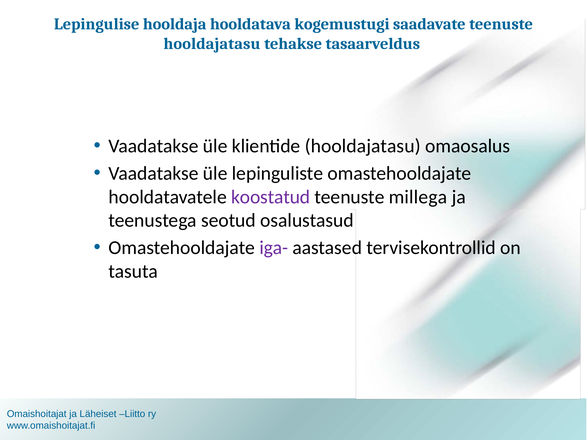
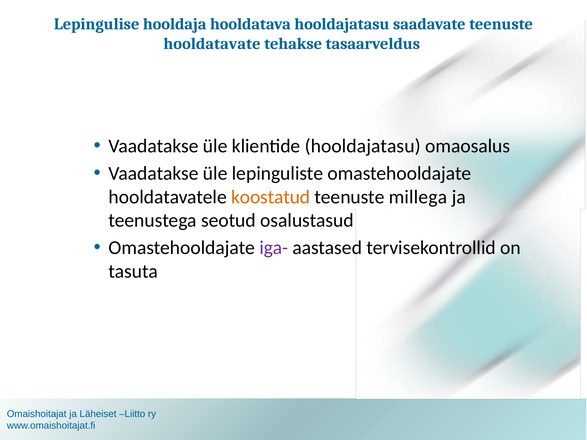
hooldatava kogemustugi: kogemustugi -> hooldajatasu
hooldajatasu at (212, 44): hooldajatasu -> hooldatavate
koostatud colour: purple -> orange
